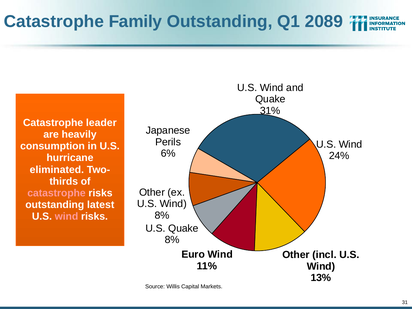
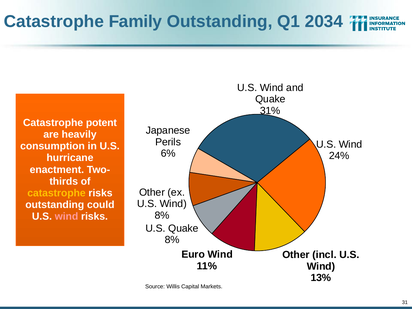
2089: 2089 -> 2034
leader: leader -> potent
eliminated: eliminated -> enactment
catastrophe at (56, 193) colour: pink -> yellow
latest: latest -> could
